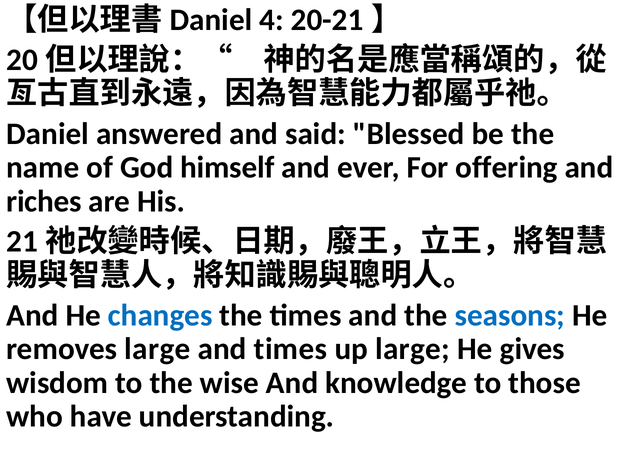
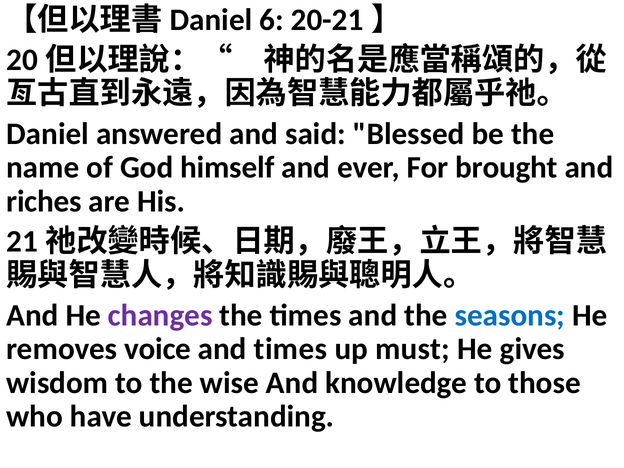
4: 4 -> 6
offering: offering -> brought
changes colour: blue -> purple
removes large: large -> voice
up large: large -> must
